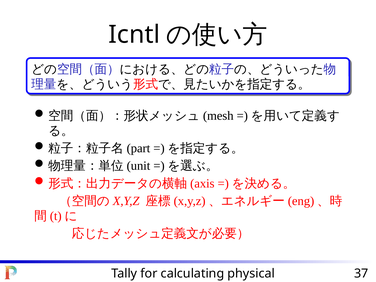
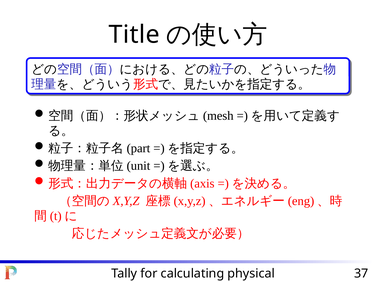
Icntl: Icntl -> Title
